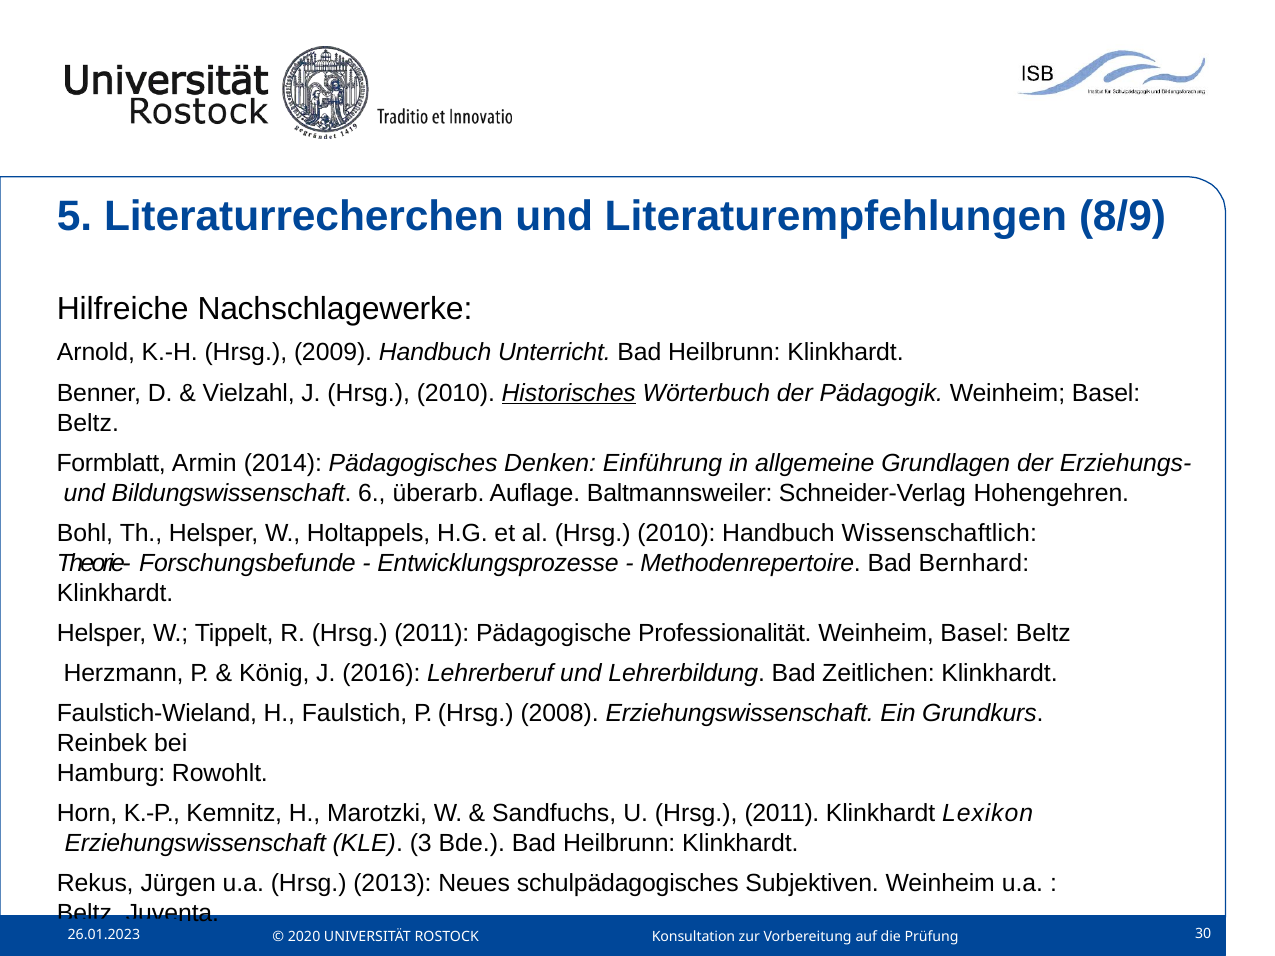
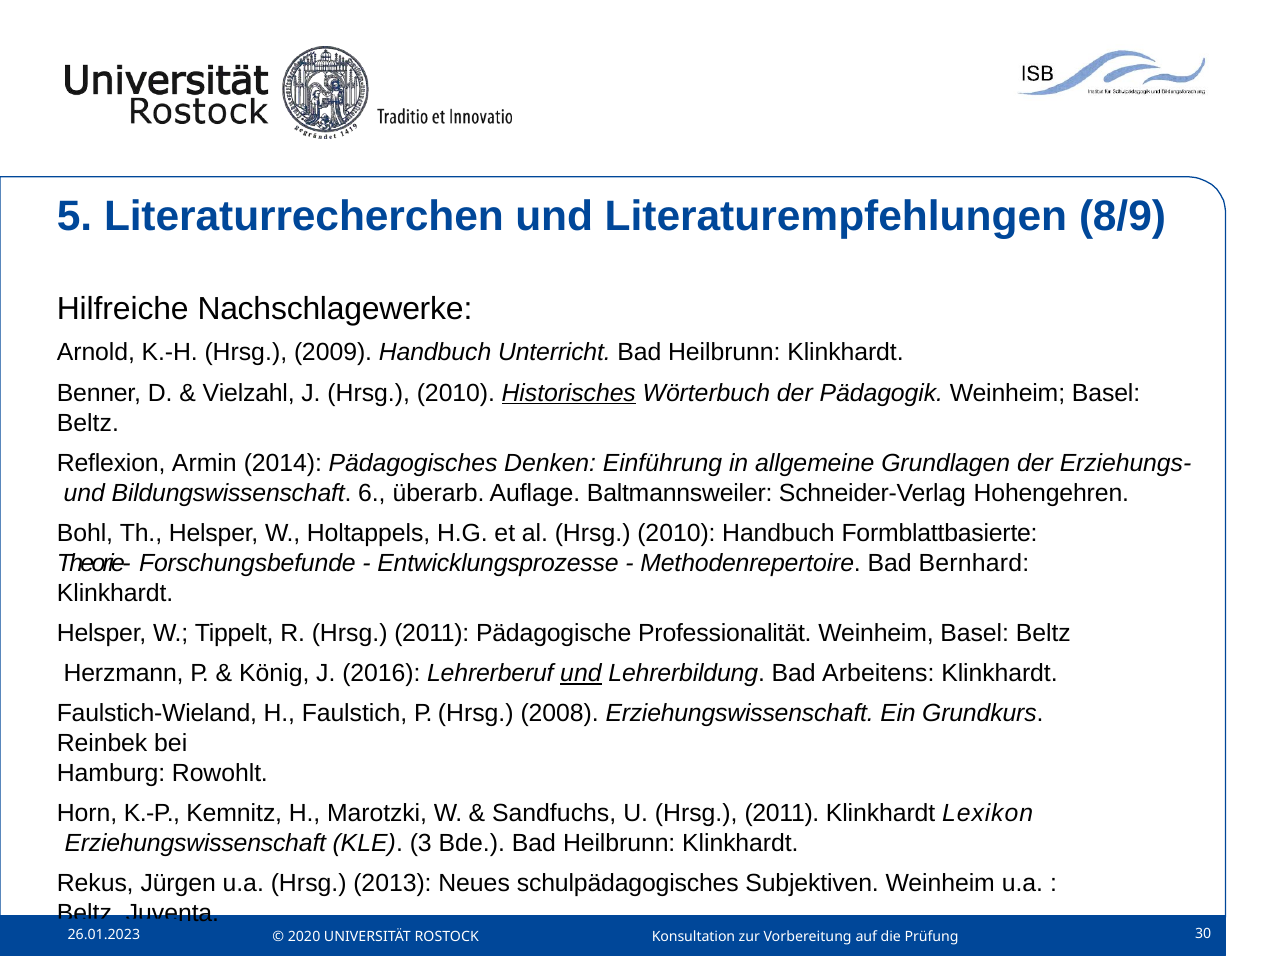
Formblatt: Formblatt -> Reflexion
Wissenschaftlich: Wissenschaftlich -> Formblattbasierte
und at (581, 673) underline: none -> present
Zeitlichen: Zeitlichen -> Arbeitens
